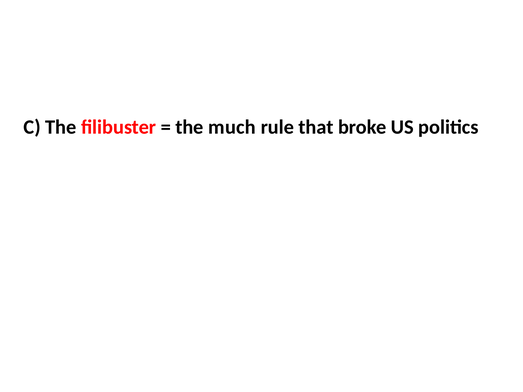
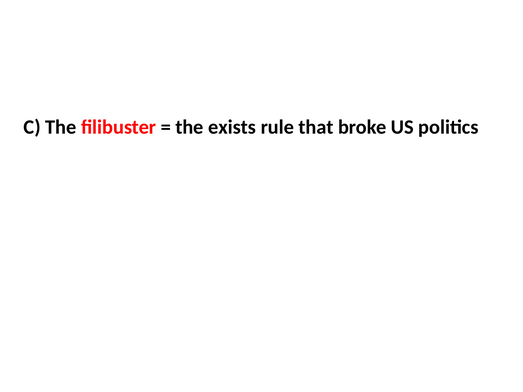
much: much -> exists
